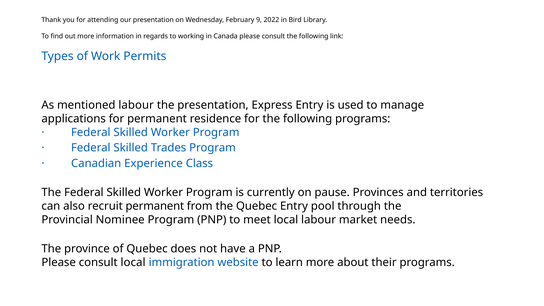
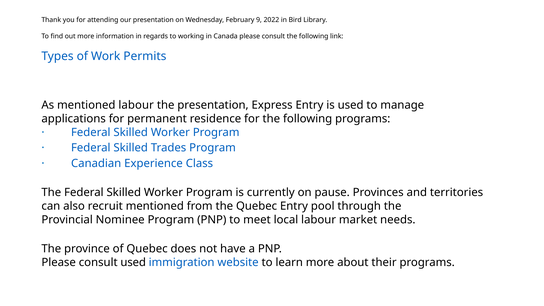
recruit permanent: permanent -> mentioned
consult local: local -> used
